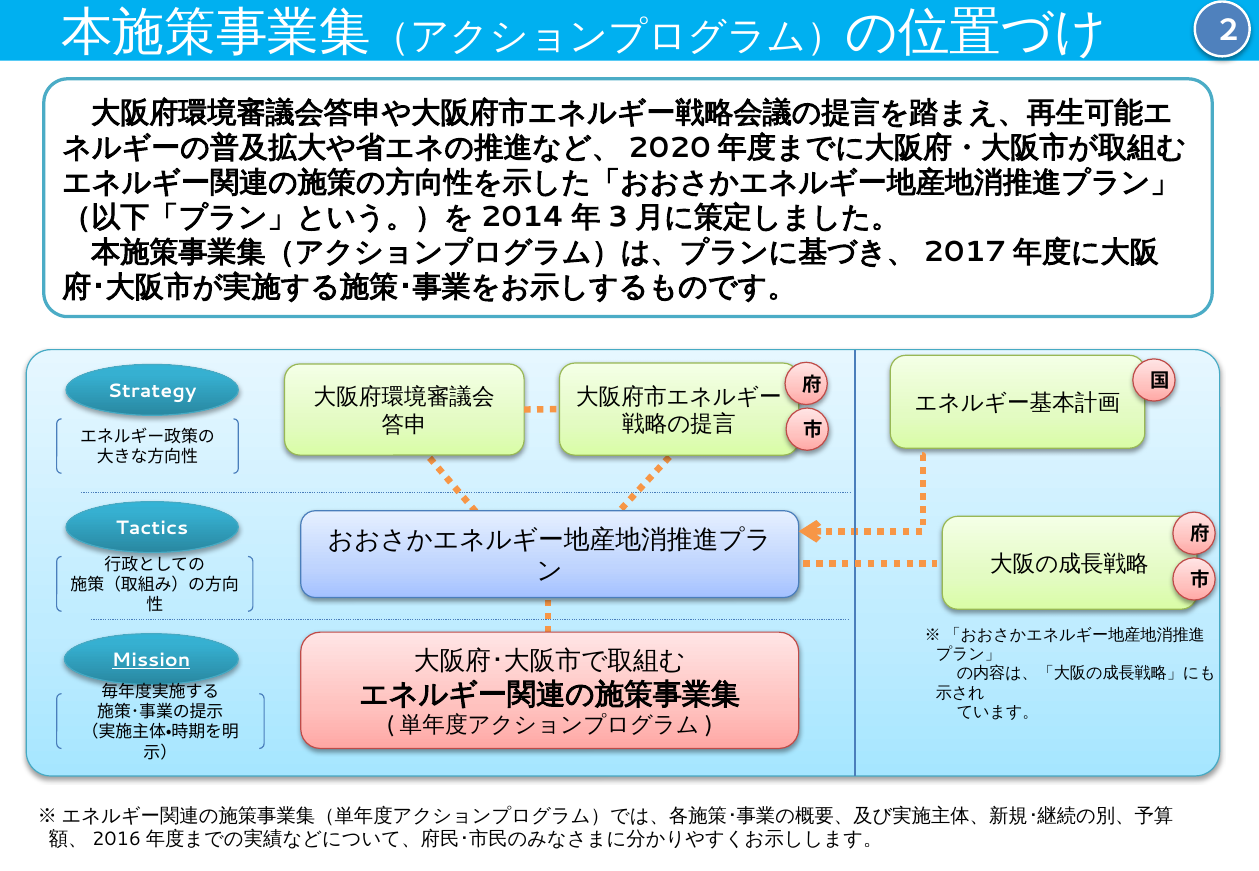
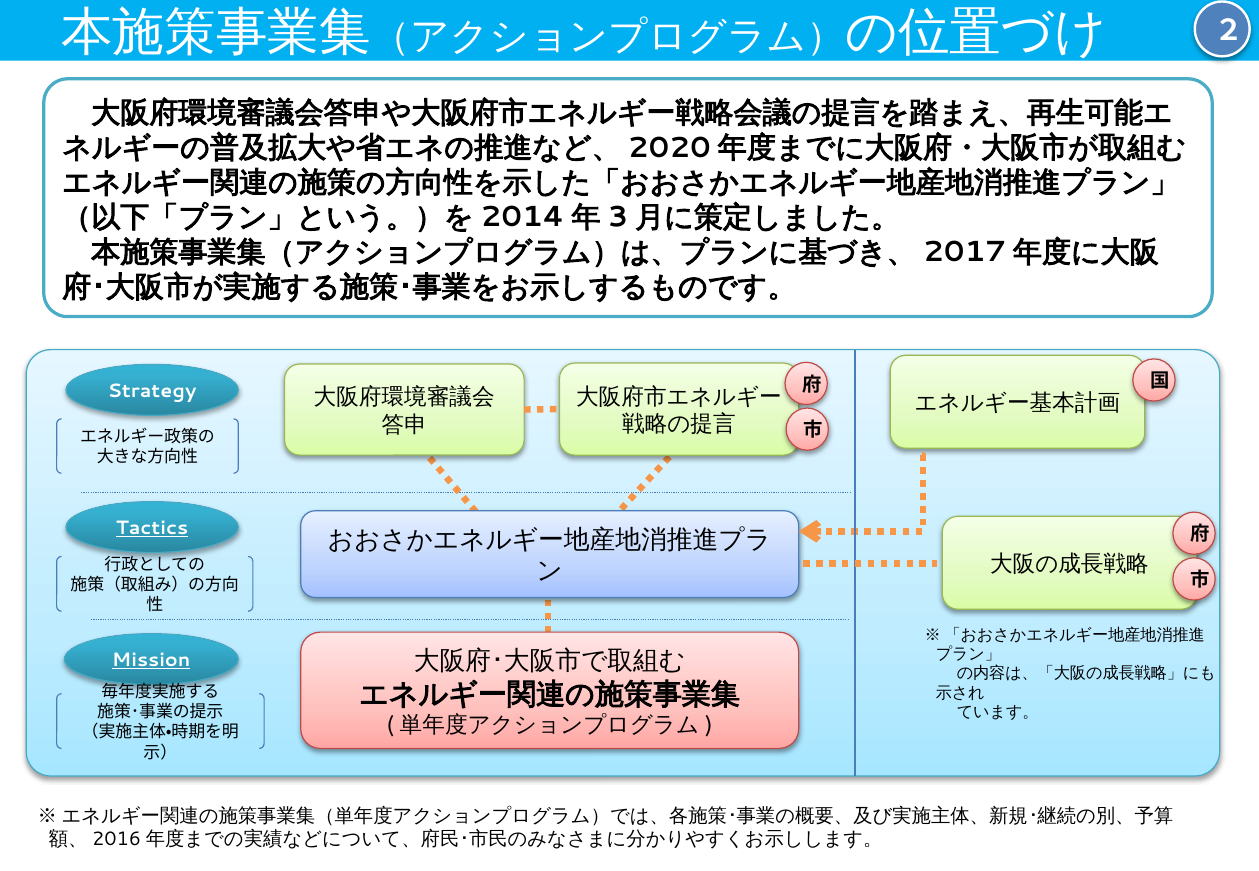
Tactics underline: none -> present
